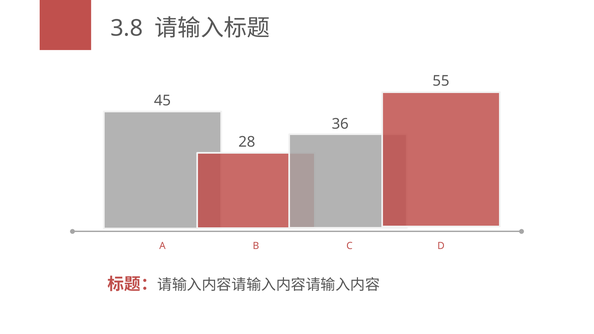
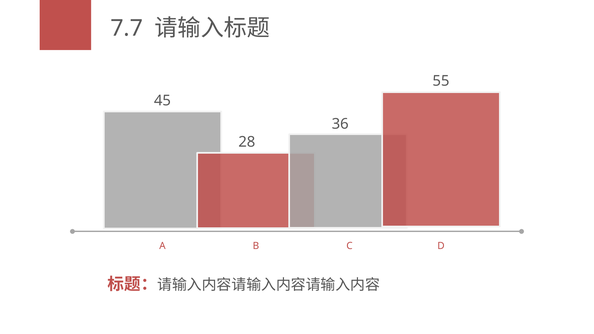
3.8: 3.8 -> 7.7
